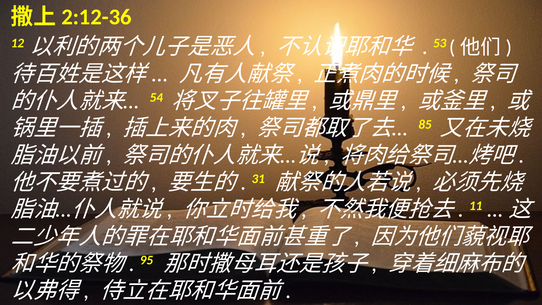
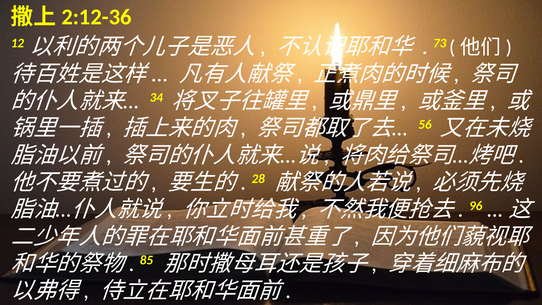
53: 53 -> 73
54: 54 -> 34
85: 85 -> 56
31: 31 -> 28
11: 11 -> 96
95: 95 -> 85
